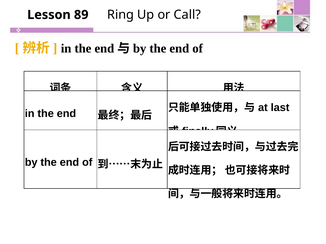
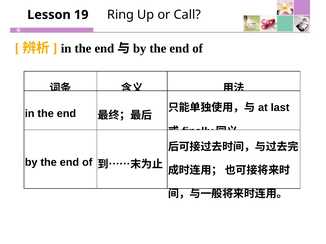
89: 89 -> 19
